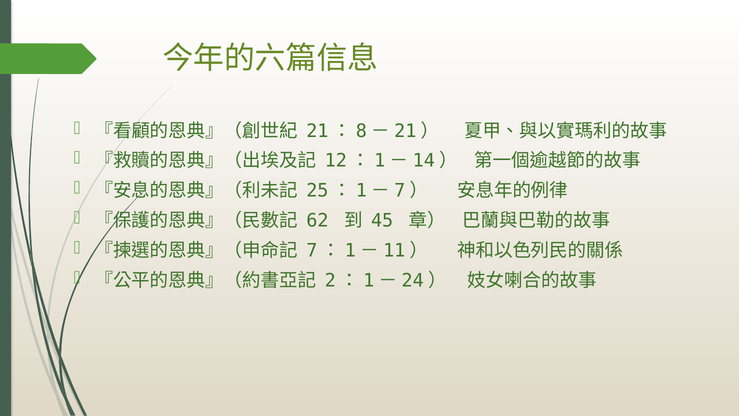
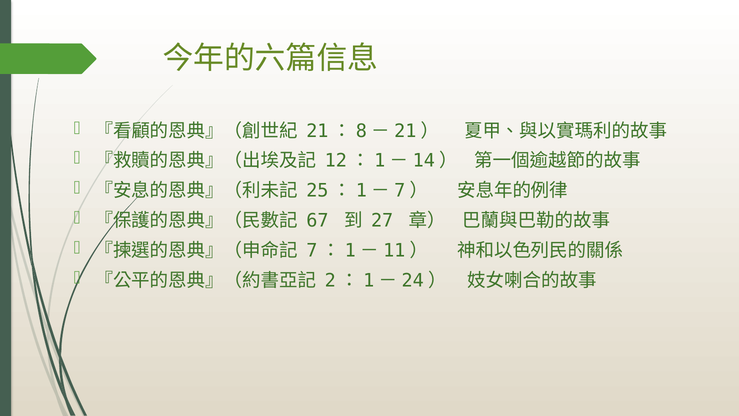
62: 62 -> 67
45: 45 -> 27
